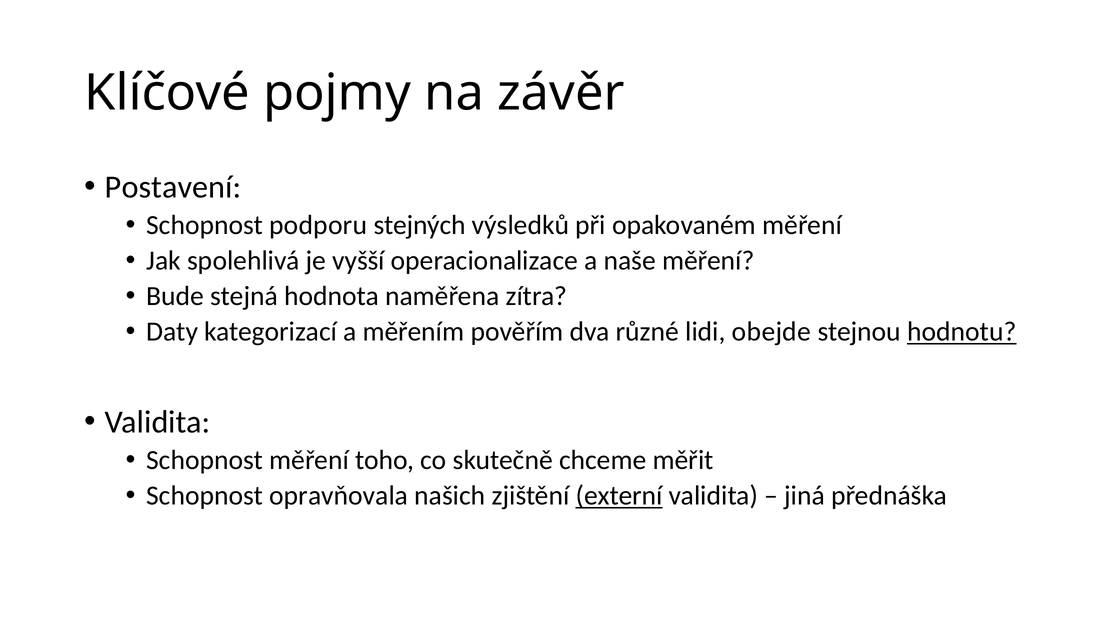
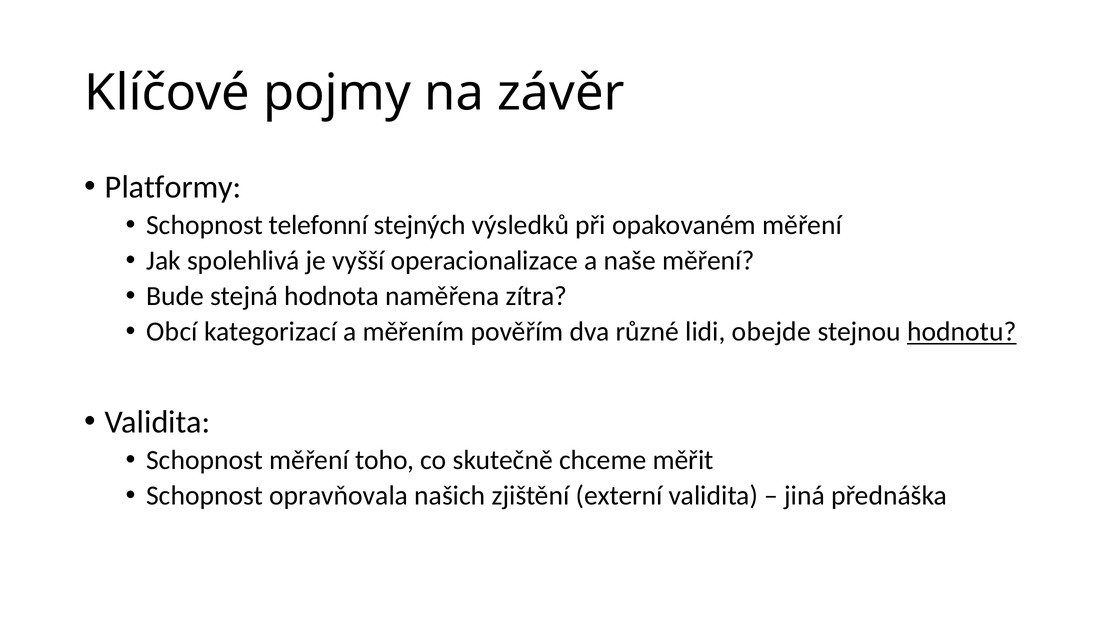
Postavení: Postavení -> Platformy
podporu: podporu -> telefonní
Daty: Daty -> Obcí
externí underline: present -> none
